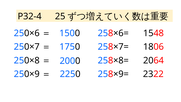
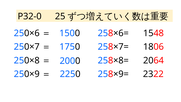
P32-4: P32-4 -> P32-0
